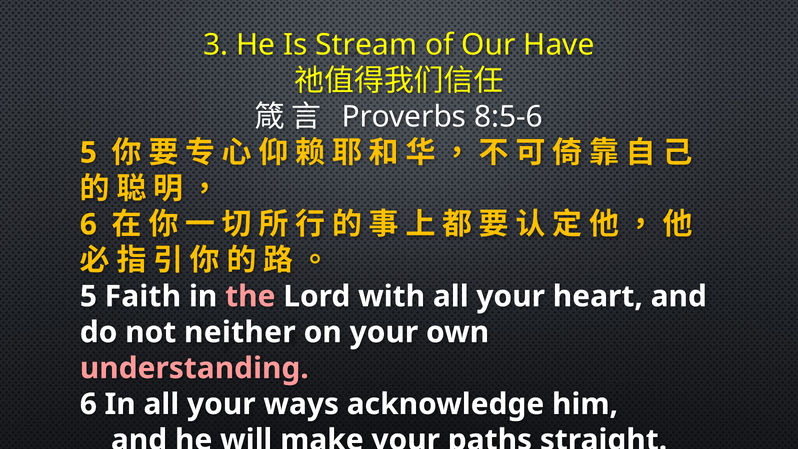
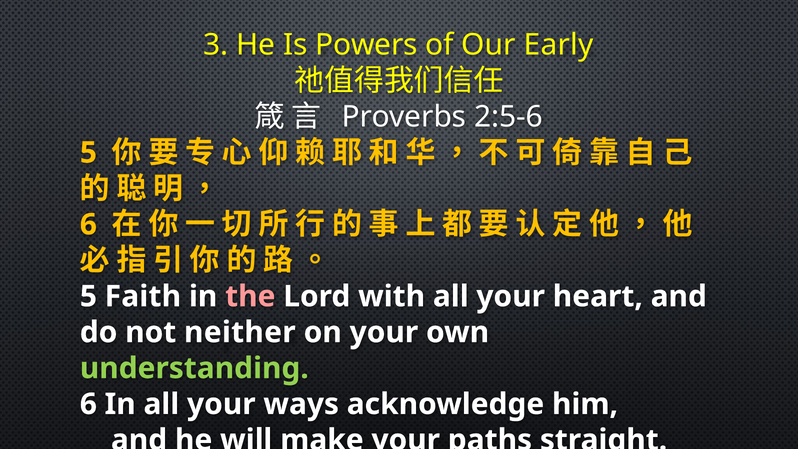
Stream: Stream -> Powers
Have: Have -> Early
8:5-6: 8:5-6 -> 2:5-6
understanding colour: pink -> light green
